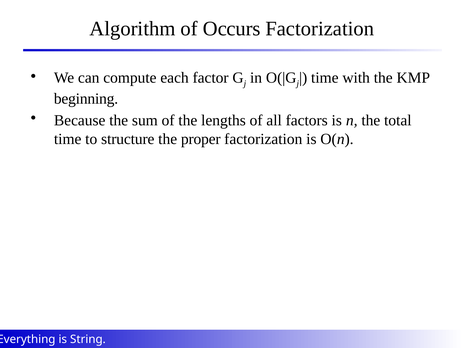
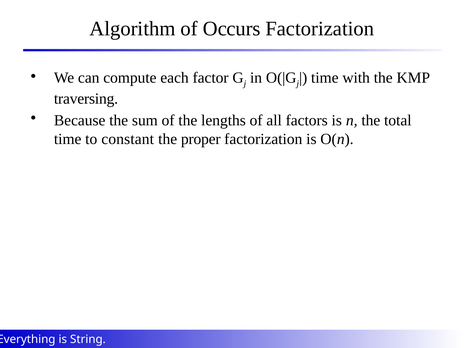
beginning: beginning -> traversing
structure: structure -> constant
